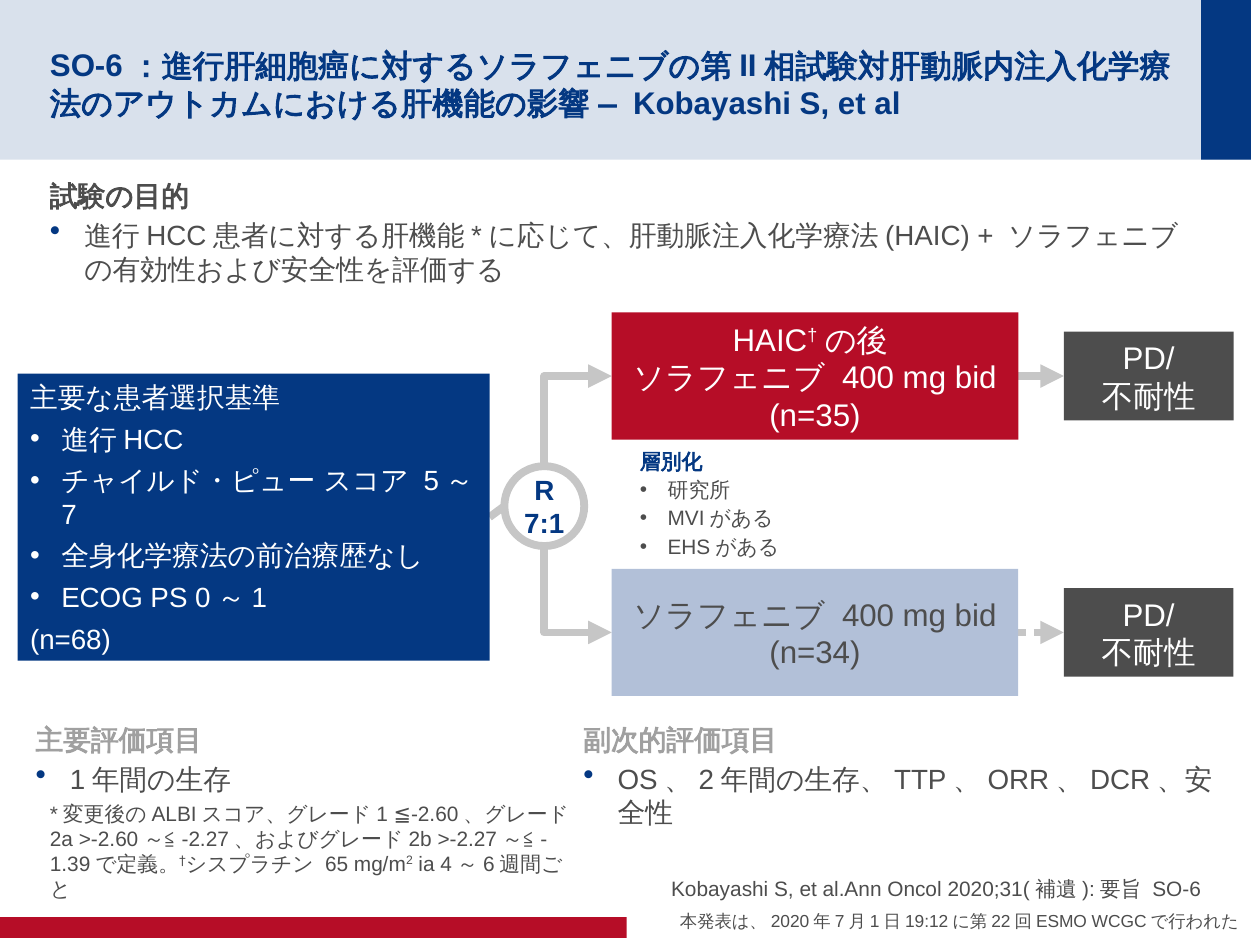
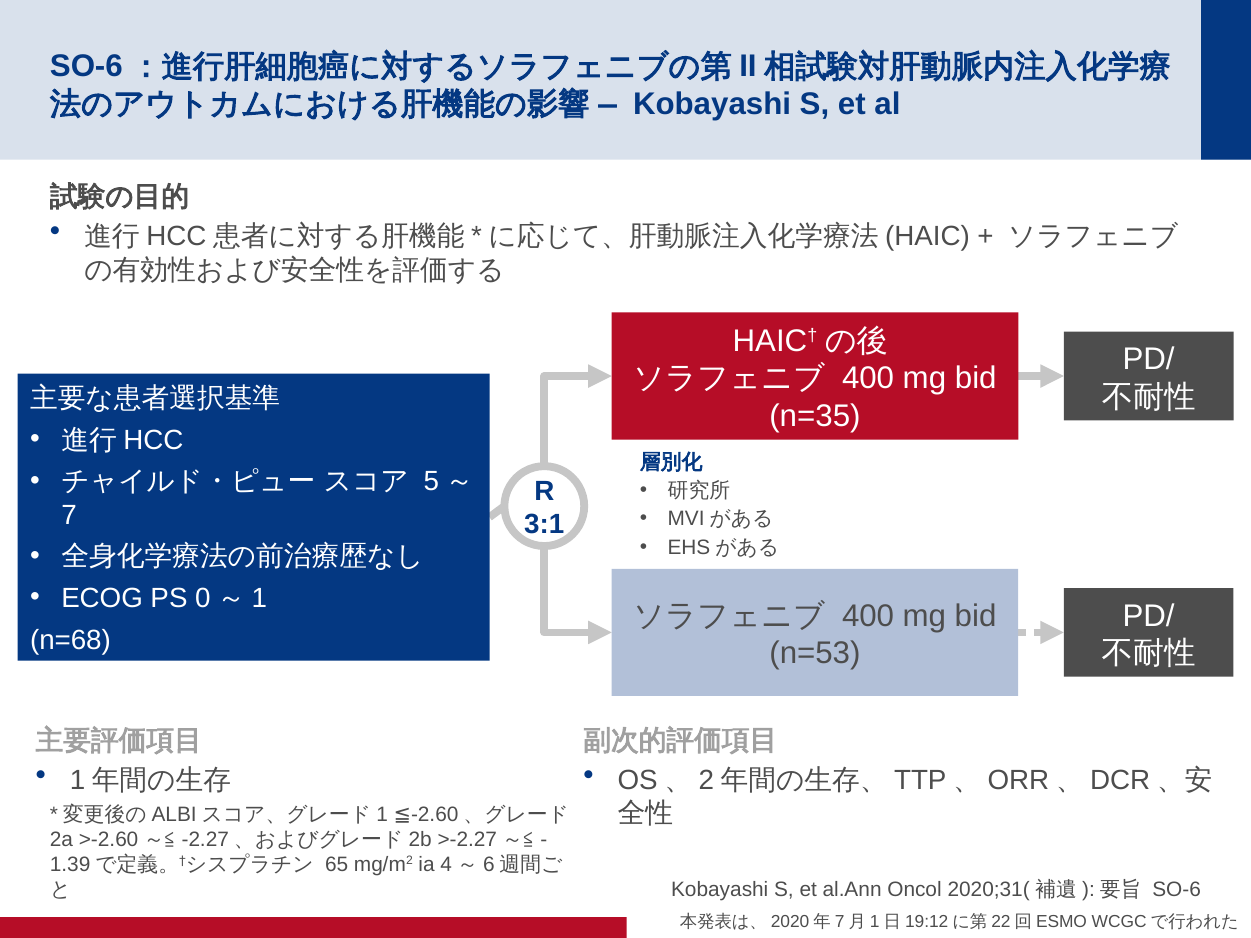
7:1: 7:1 -> 3:1
n=34: n=34 -> n=53
